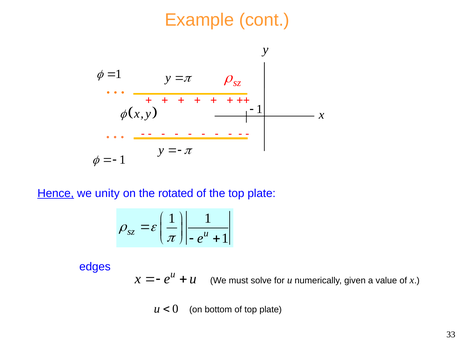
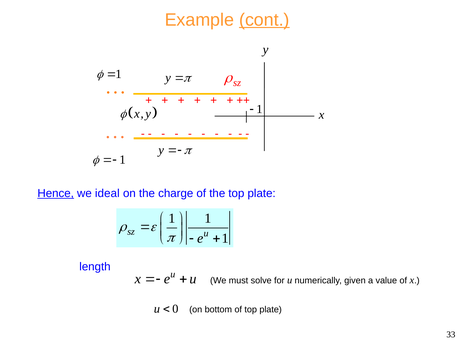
cont underline: none -> present
unity: unity -> ideal
rotated: rotated -> charge
edges: edges -> length
